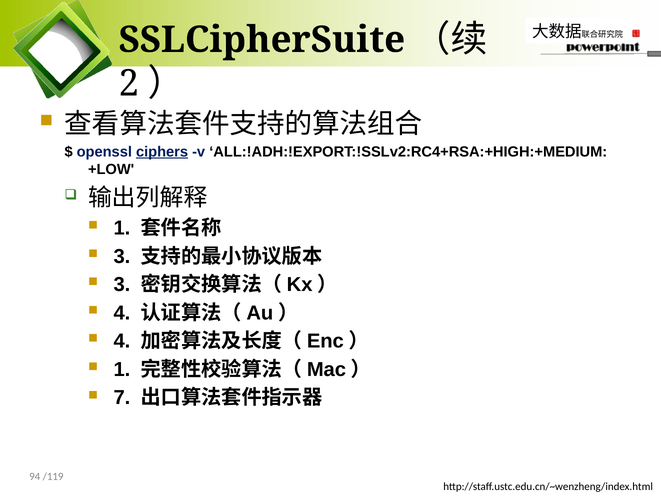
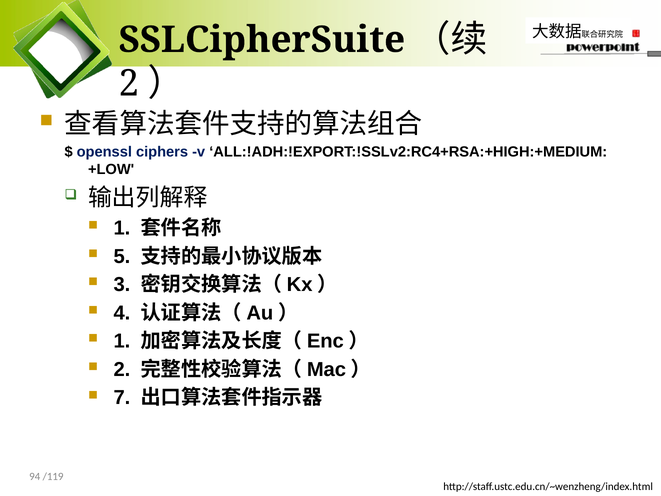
ciphers underline: present -> none
3 at (122, 256): 3 -> 5
4 at (122, 341): 4 -> 1
1 at (122, 369): 1 -> 2
